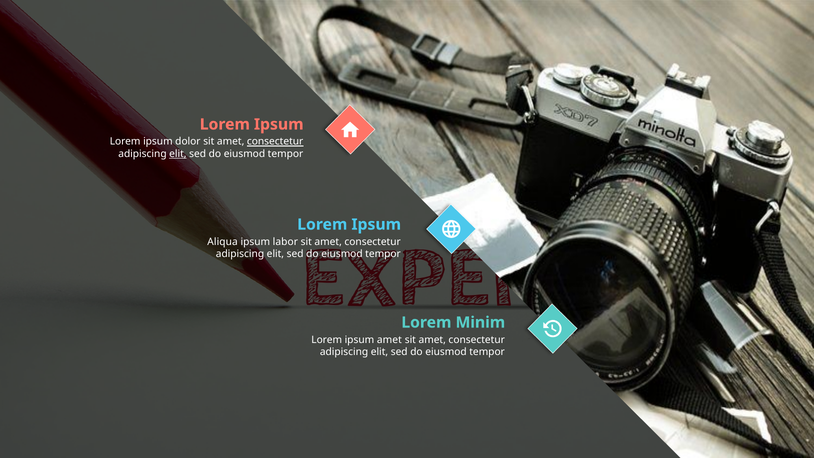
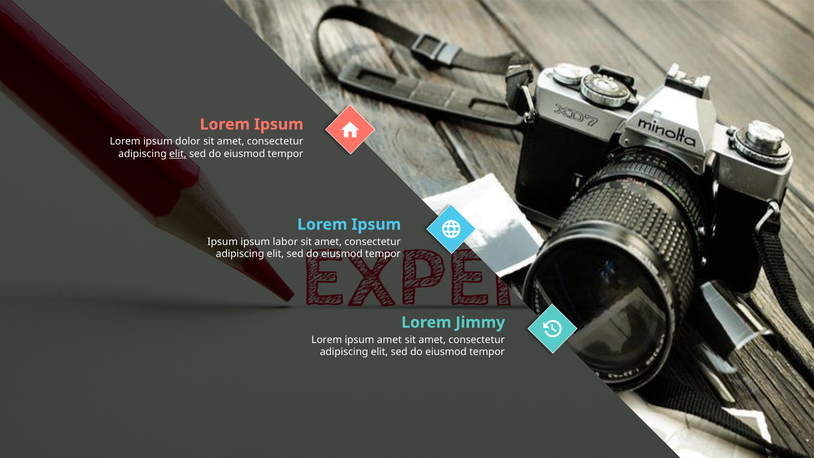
consectetur at (275, 142) underline: present -> none
Aliqua at (223, 242): Aliqua -> Ipsum
Minim: Minim -> Jimmy
